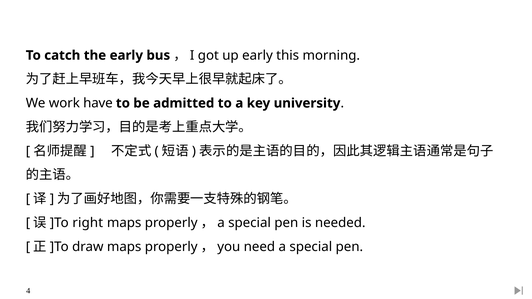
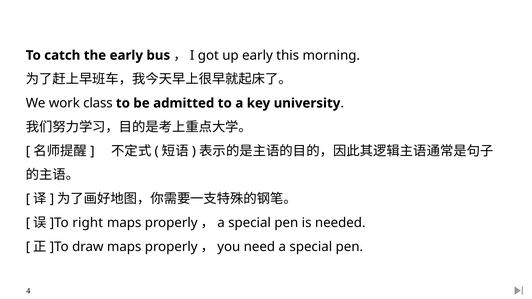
have: have -> class
